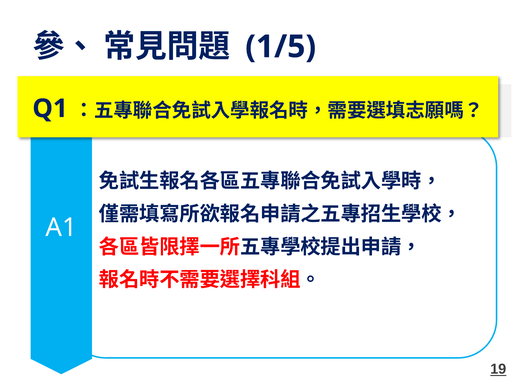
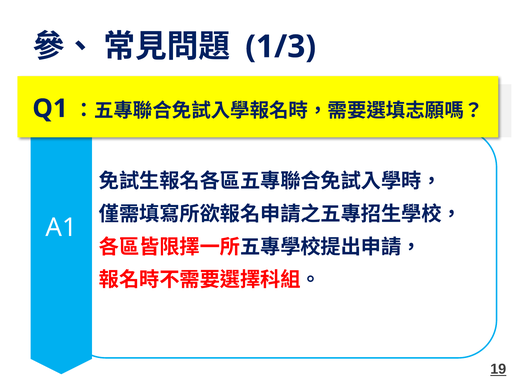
1/5: 1/5 -> 1/3
